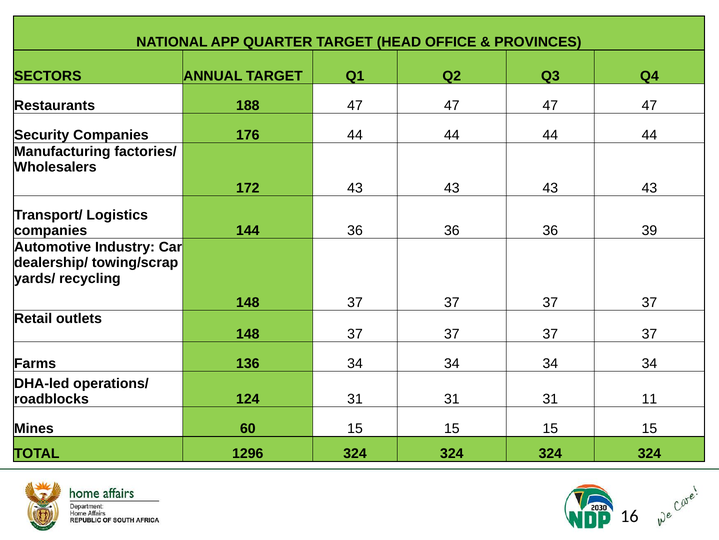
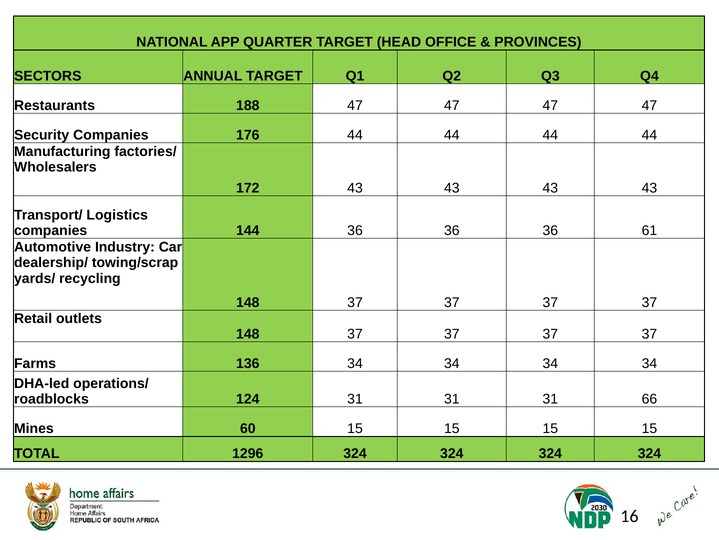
39: 39 -> 61
11: 11 -> 66
